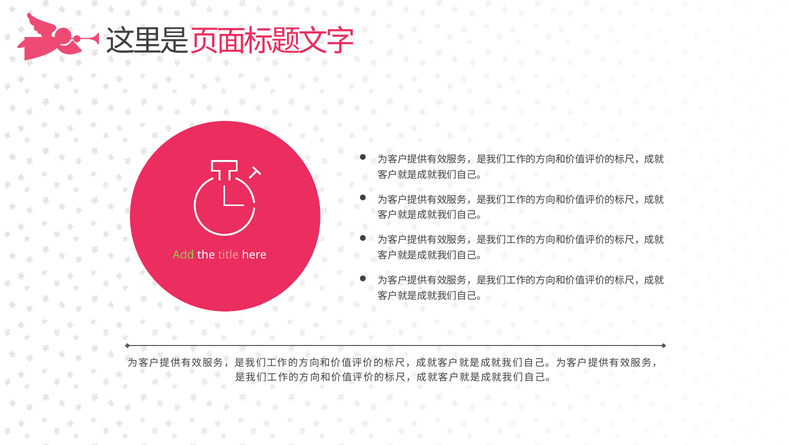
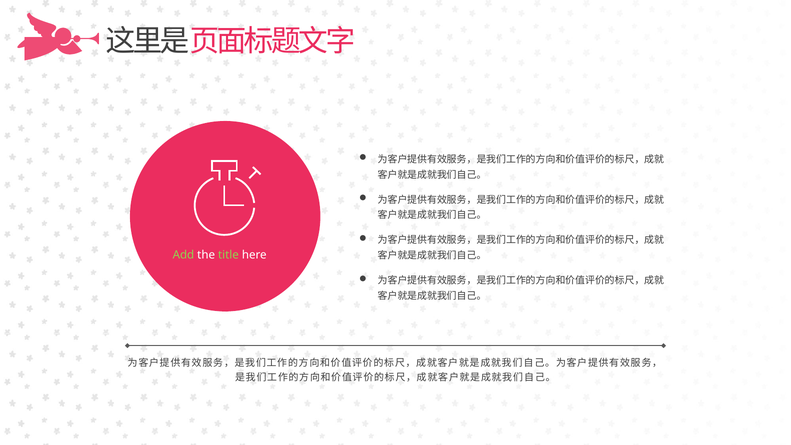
title colour: pink -> light green
